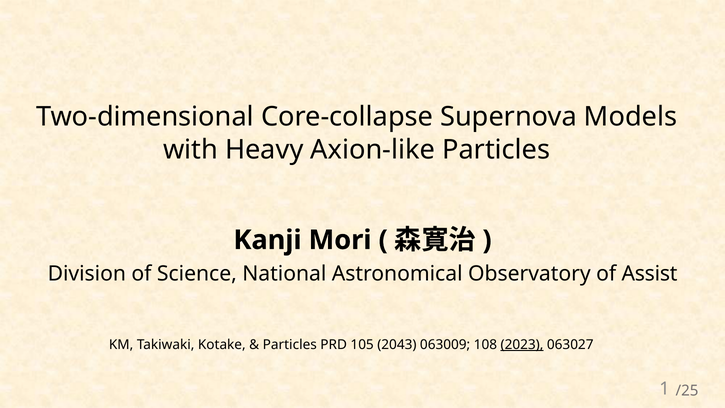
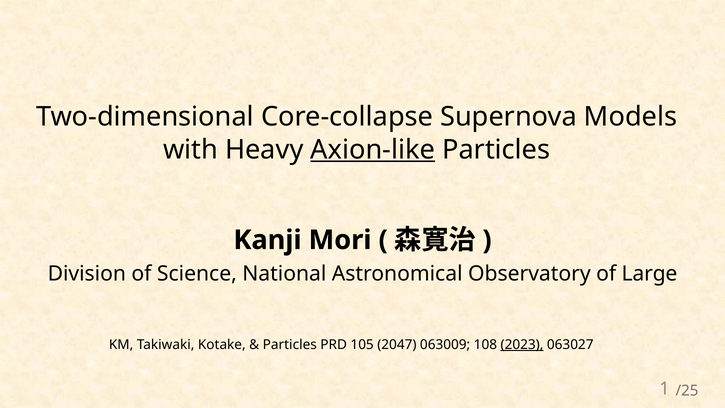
Axion-like underline: none -> present
Assist: Assist -> Large
2043: 2043 -> 2047
